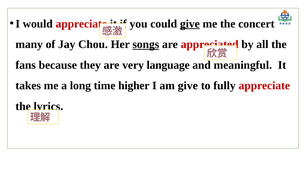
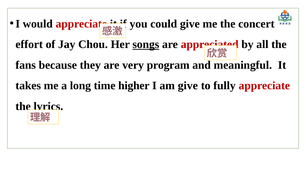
give at (190, 24) underline: present -> none
many: many -> effort
language: language -> program
